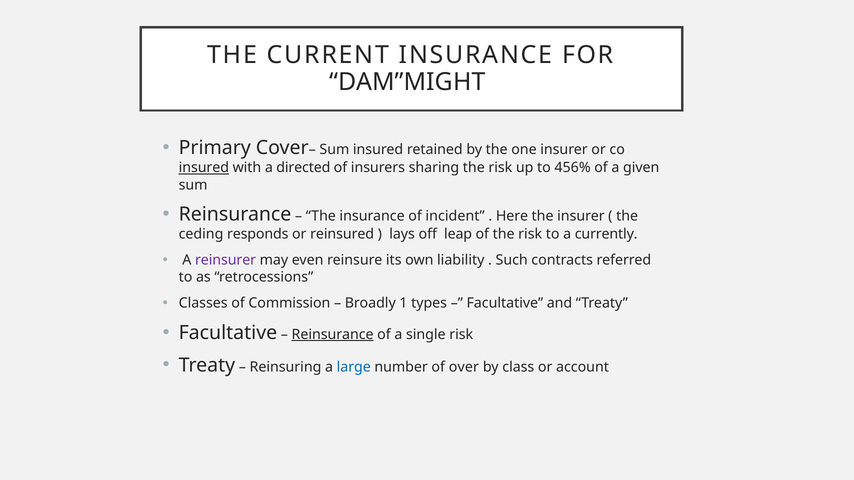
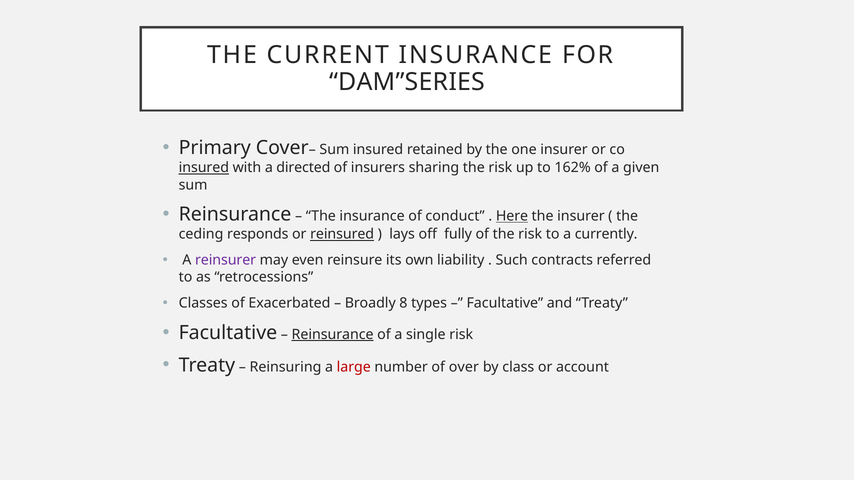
DAM”MIGHT: DAM”MIGHT -> DAM”SERIES
456%: 456% -> 162%
incident: incident -> conduct
Here underline: none -> present
reinsured underline: none -> present
leap: leap -> fully
Commission: Commission -> Exacerbated
1: 1 -> 8
large colour: blue -> red
